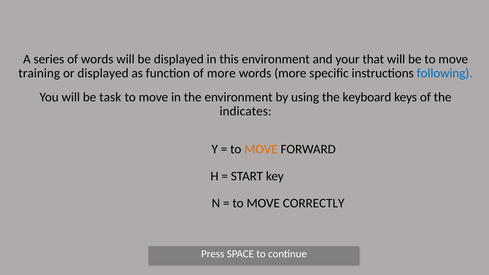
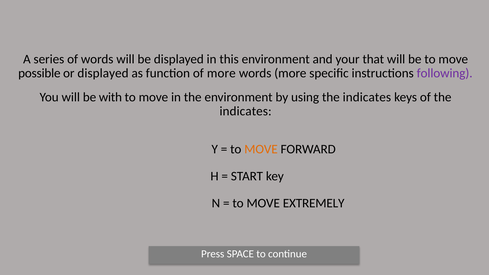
training: training -> possible
following colour: blue -> purple
task: task -> with
using the keyboard: keyboard -> indicates
CORRECTLY: CORRECTLY -> EXTREMELY
